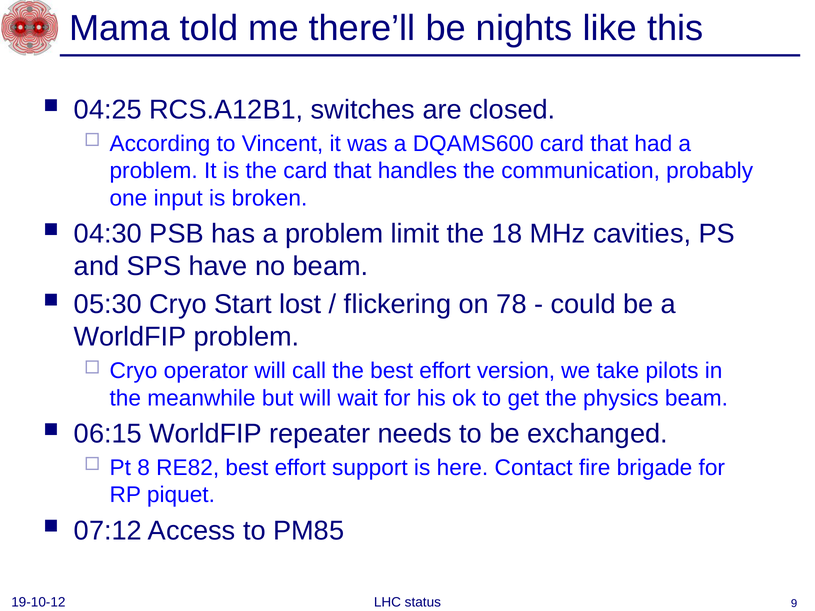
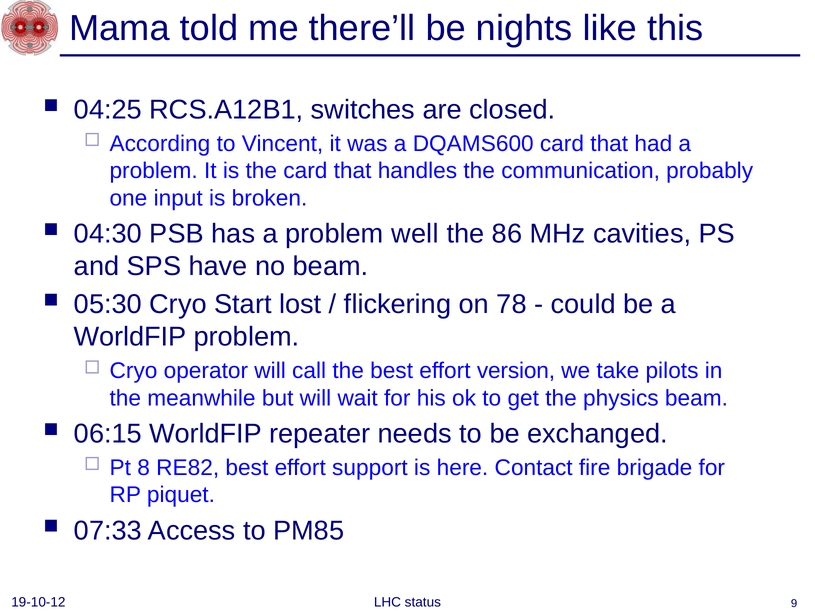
limit: limit -> well
18: 18 -> 86
07:12: 07:12 -> 07:33
